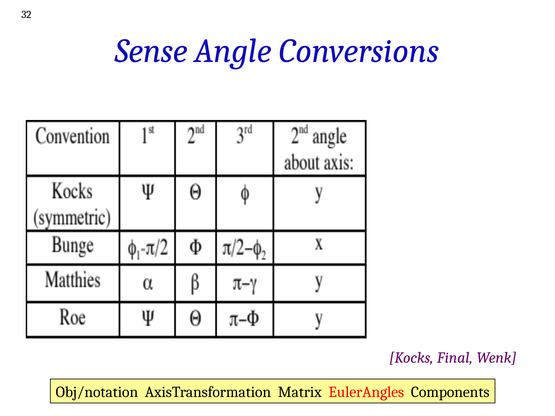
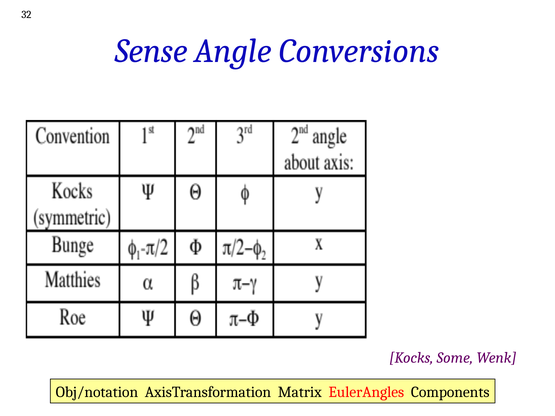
Final: Final -> Some
